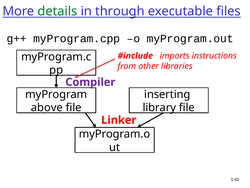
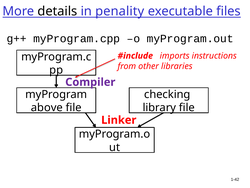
details colour: green -> black
through: through -> penality
inserting: inserting -> checking
